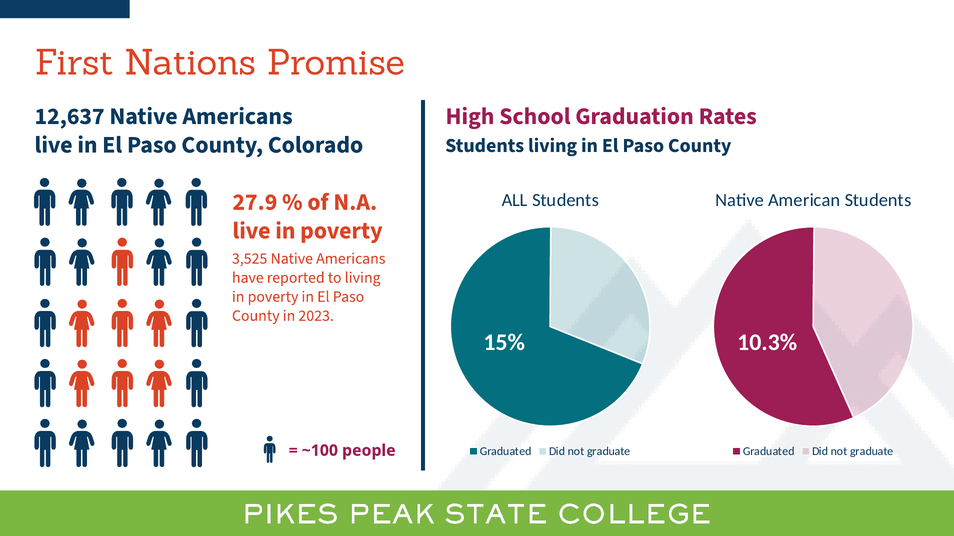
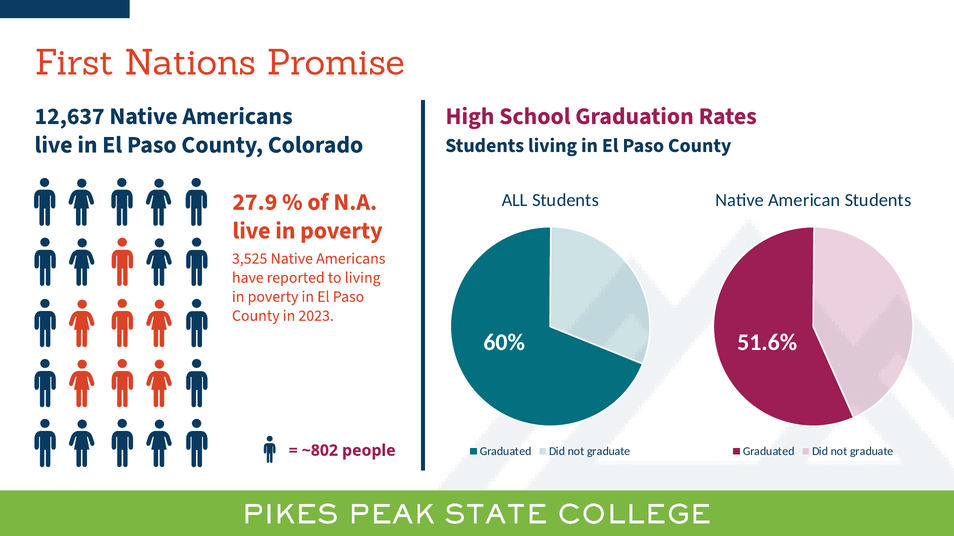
15%: 15% -> 60%
10.3%: 10.3% -> 51.6%
~100: ~100 -> ~802
